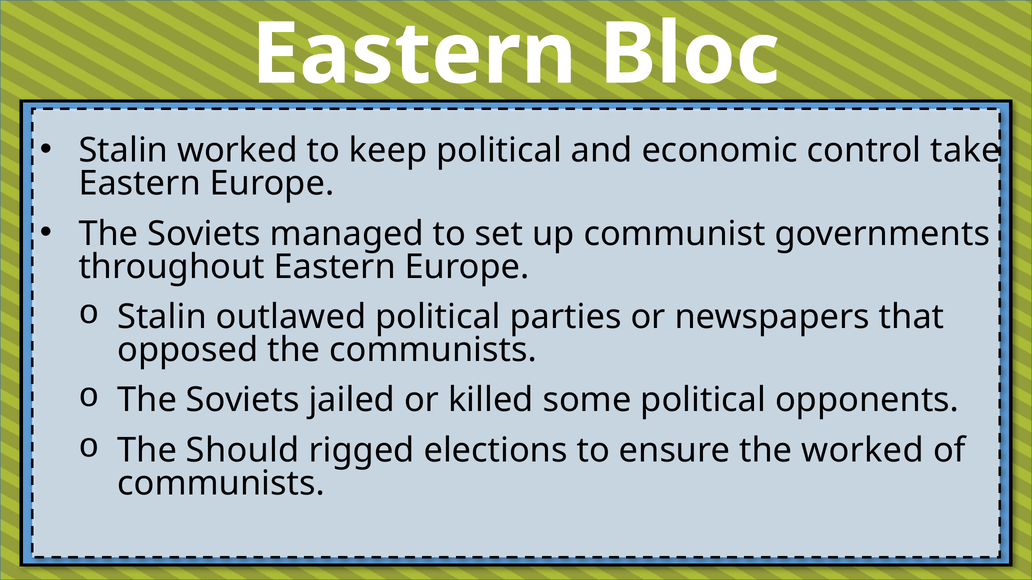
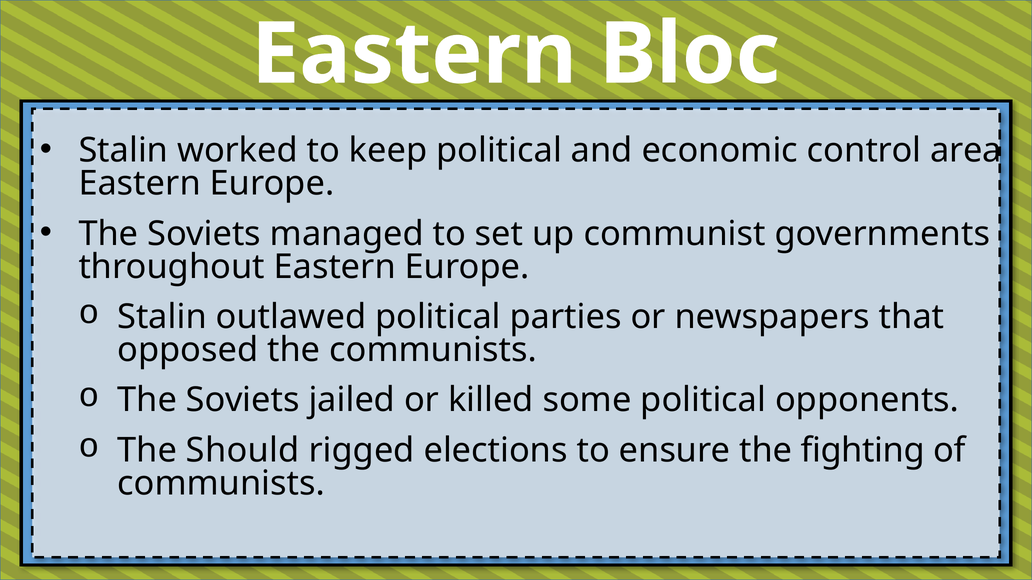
take: take -> area
the worked: worked -> fighting
